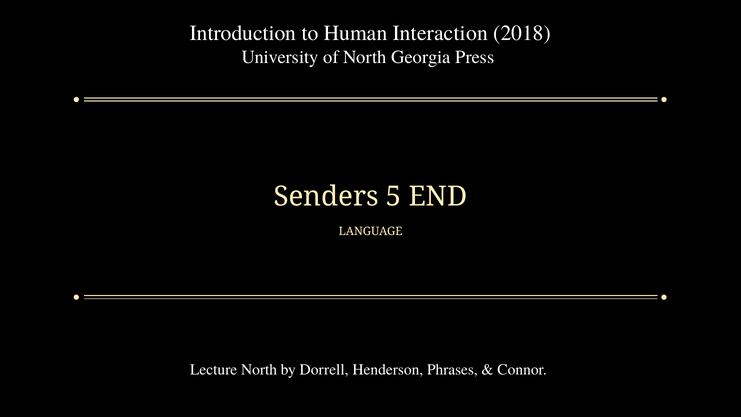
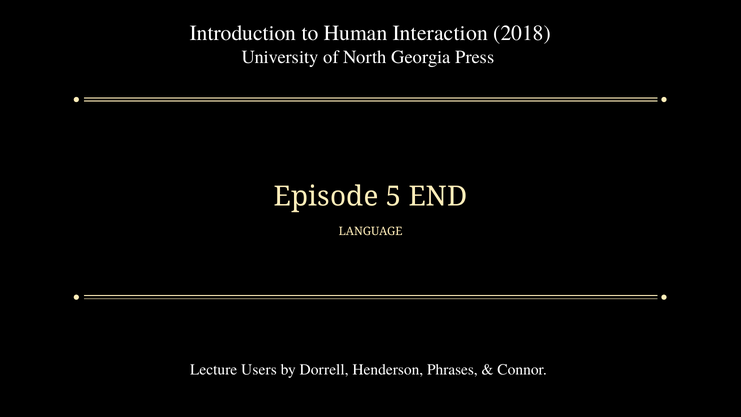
Senders: Senders -> Episode
Lecture North: North -> Users
